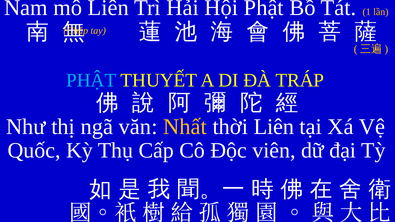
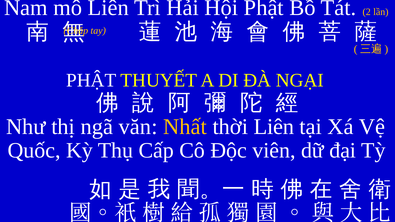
1: 1 -> 2
PHẬT at (91, 80) colour: light blue -> white
TRÁP: TRÁP -> NGẠI
